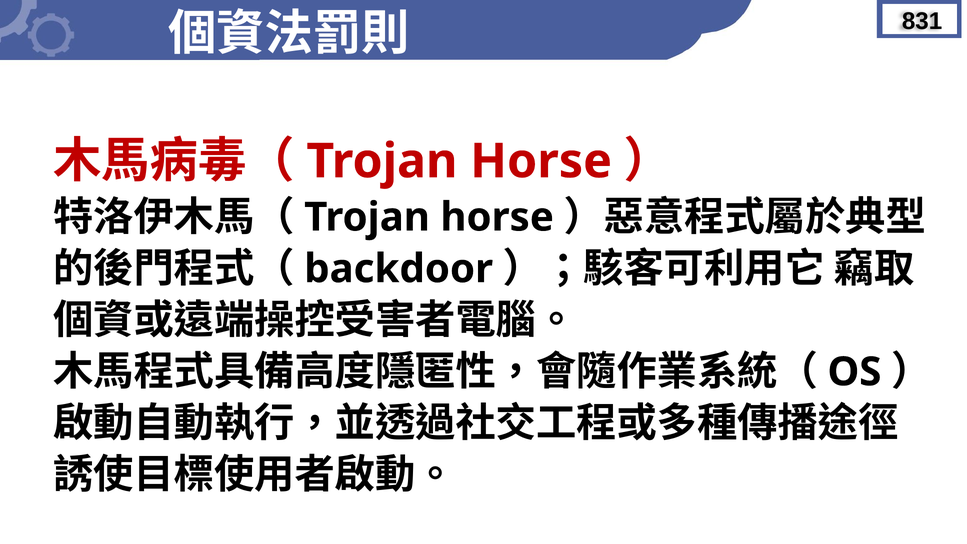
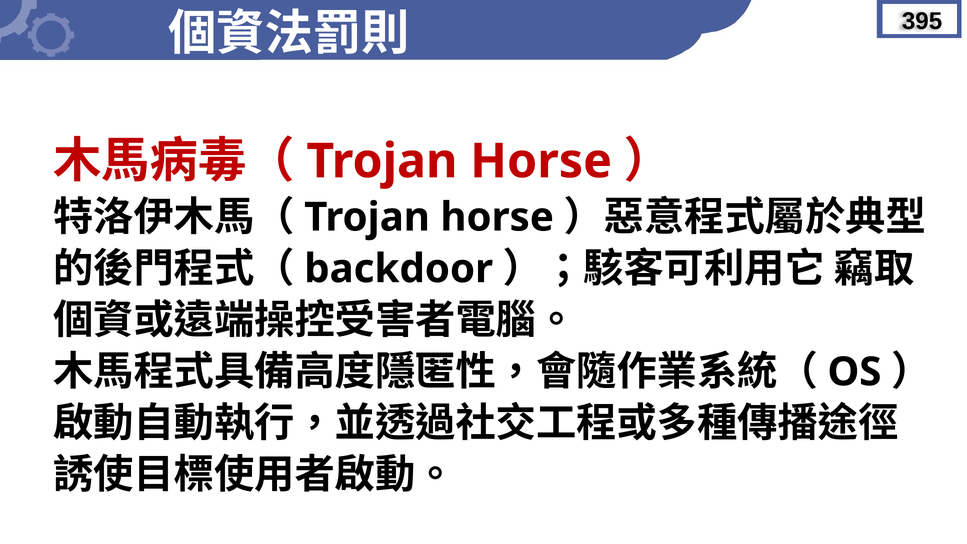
831: 831 -> 395
